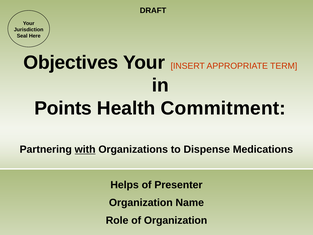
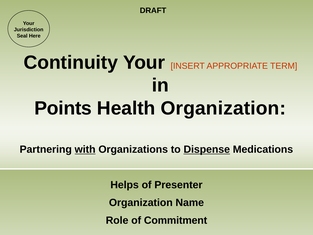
Objectives: Objectives -> Continuity
Health Commitment: Commitment -> Organization
Dispense underline: none -> present
of Organization: Organization -> Commitment
